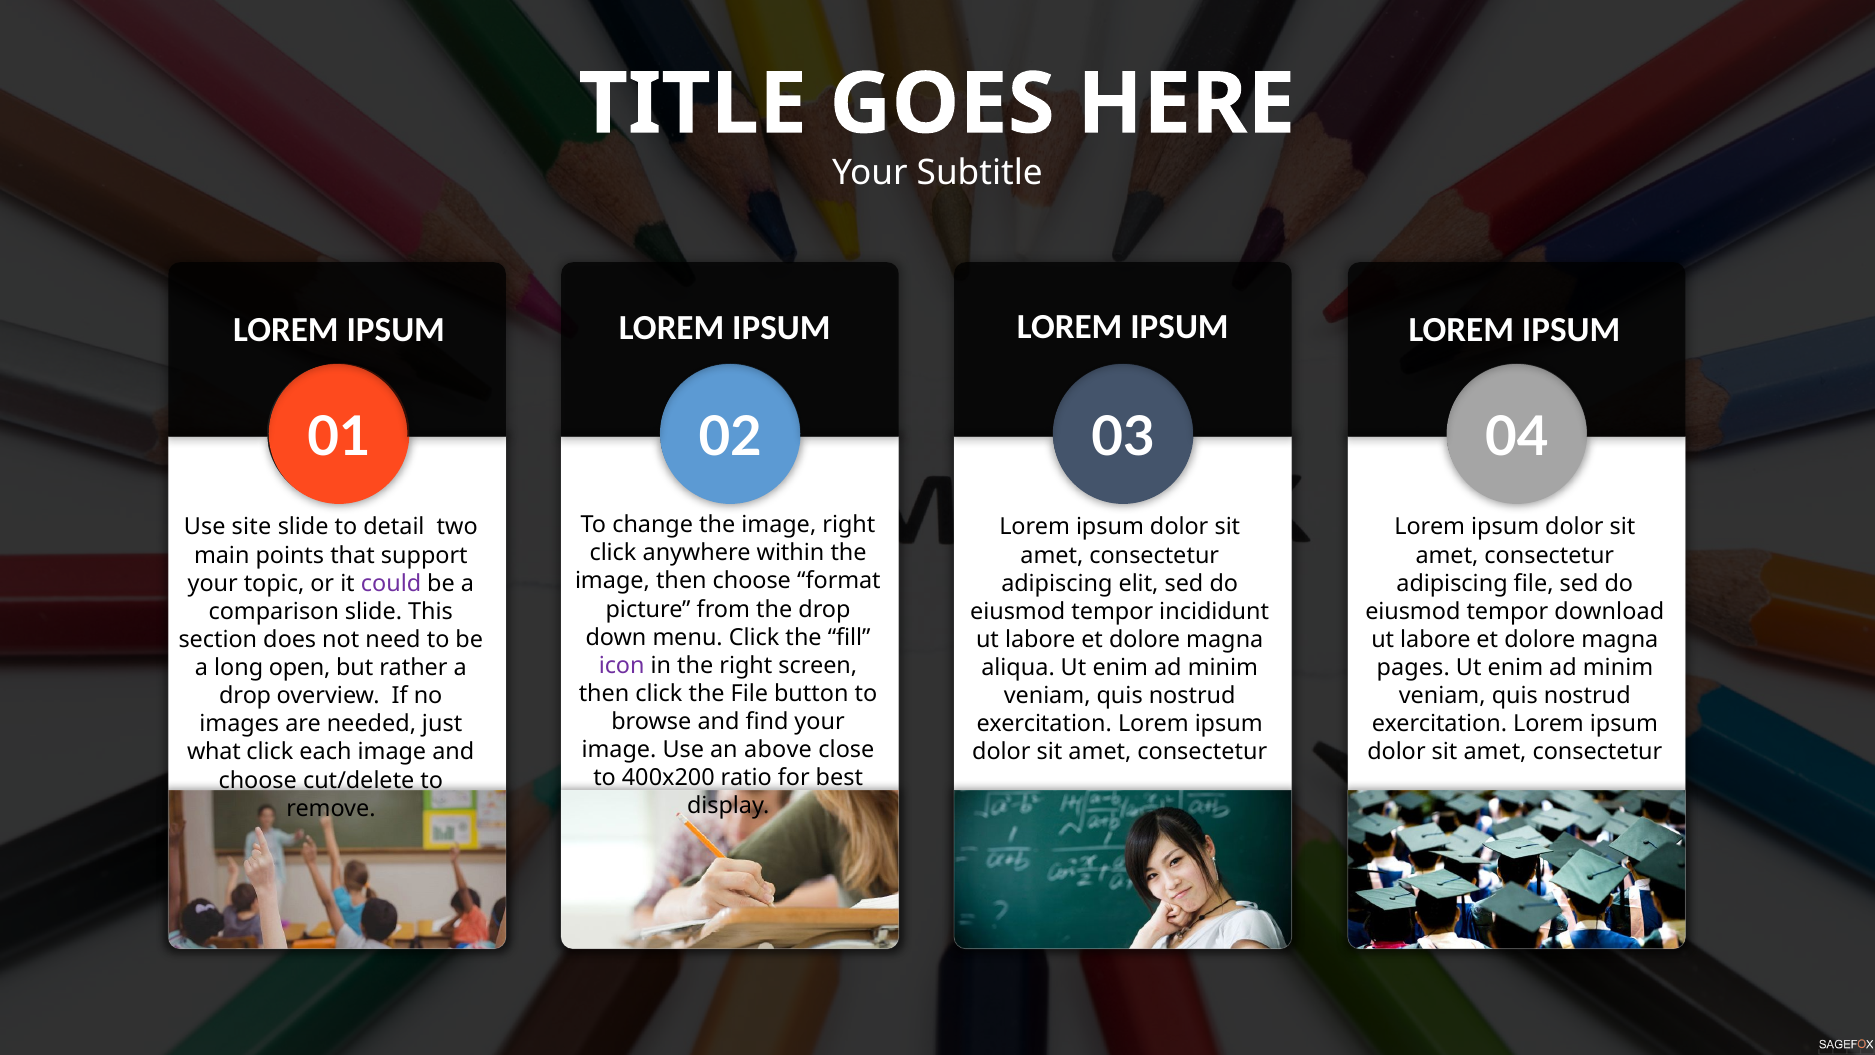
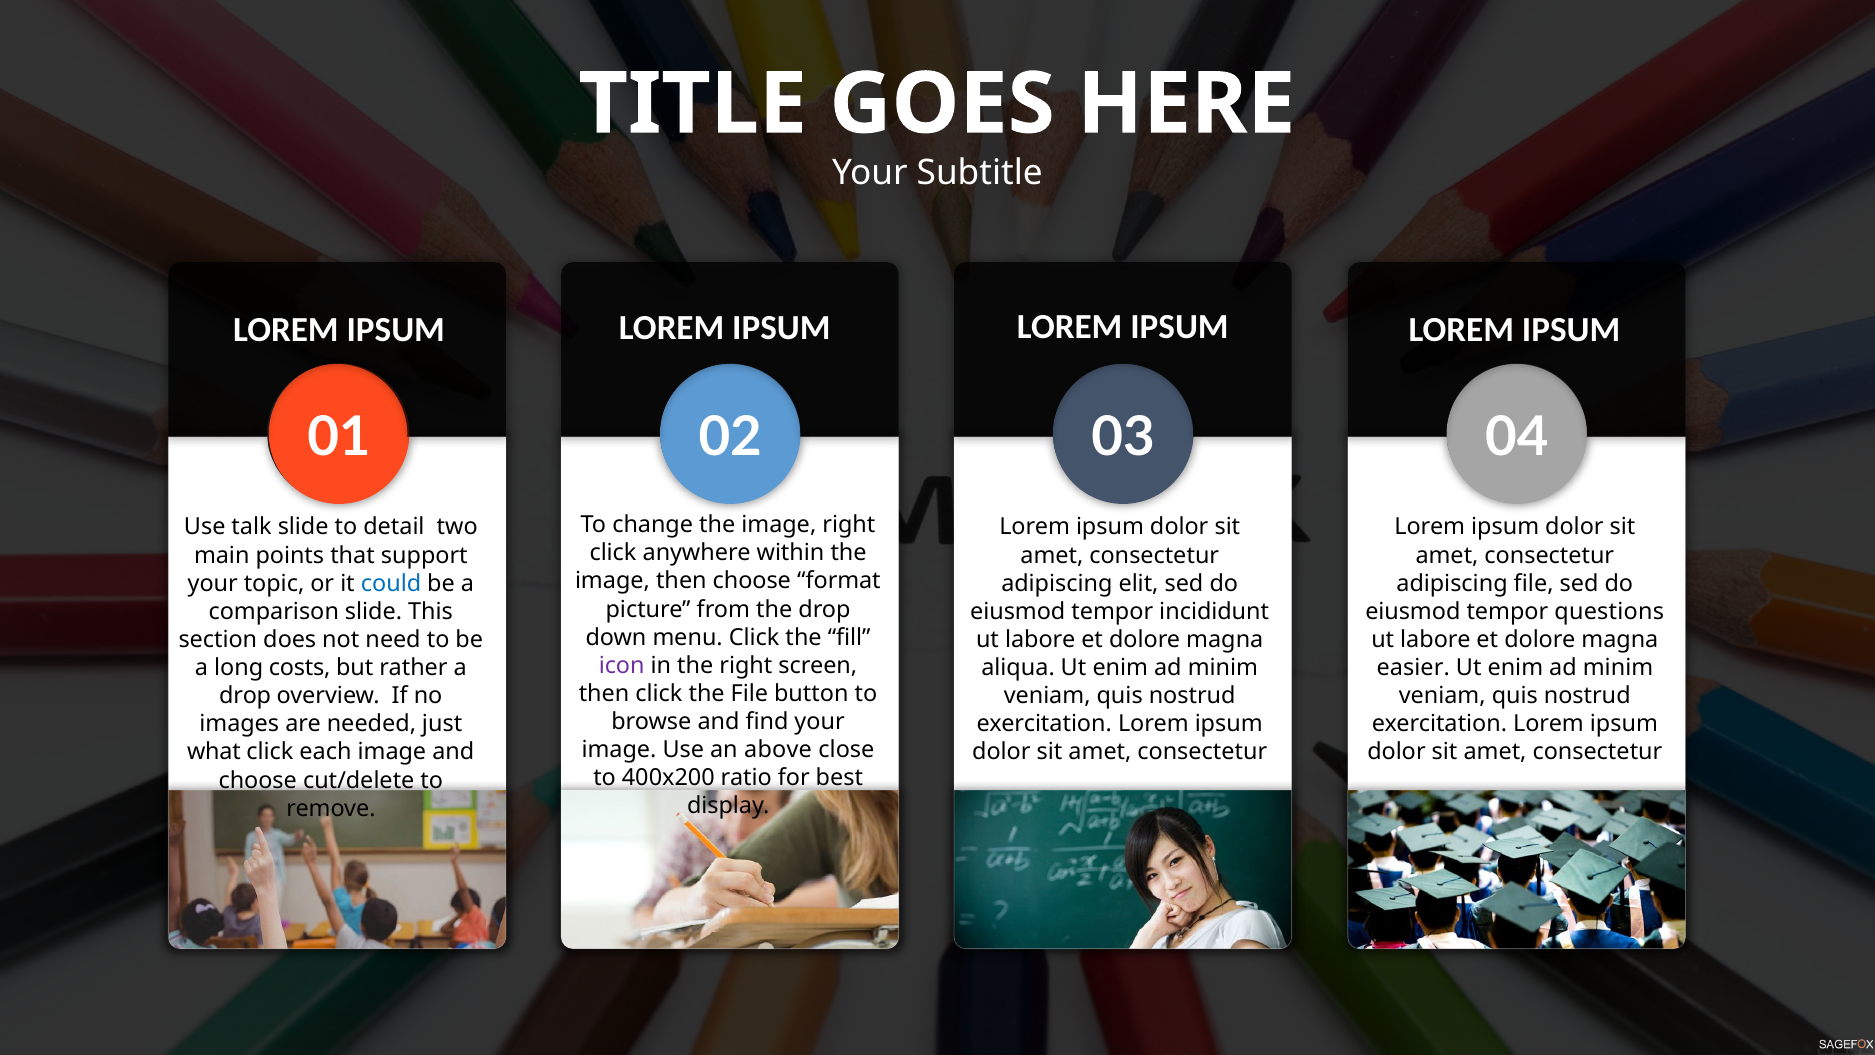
site: site -> talk
could colour: purple -> blue
download: download -> questions
open: open -> costs
pages: pages -> easier
